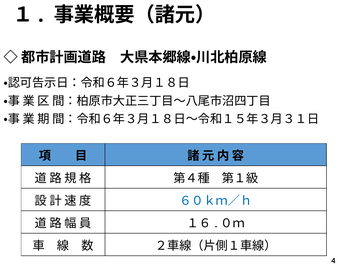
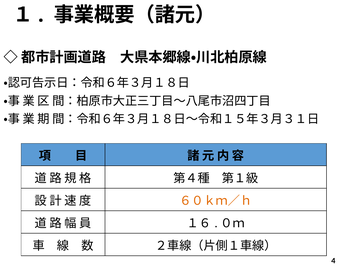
６０ｋｍ／ｈ colour: blue -> orange
